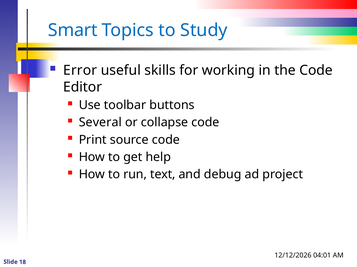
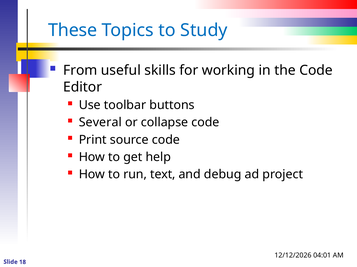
Smart: Smart -> These
Error: Error -> From
